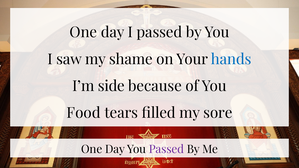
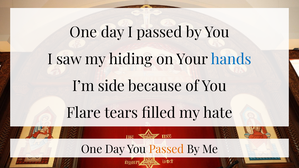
shame: shame -> hiding
Food: Food -> Flare
sore: sore -> hate
Passed at (166, 150) colour: purple -> orange
